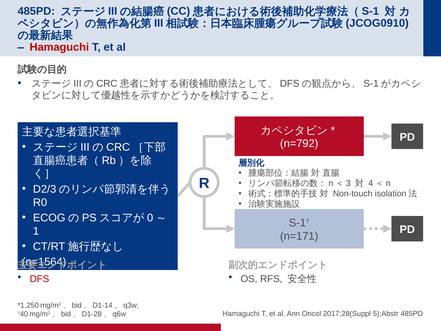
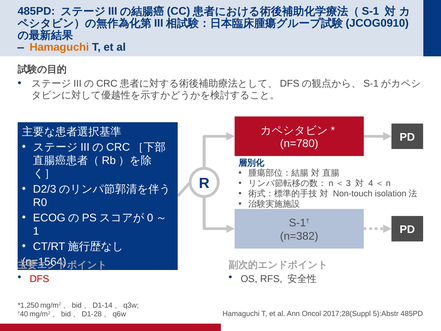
Hamaguchi at (59, 47) colour: red -> orange
n=792: n=792 -> n=780
n=171: n=171 -> n=382
